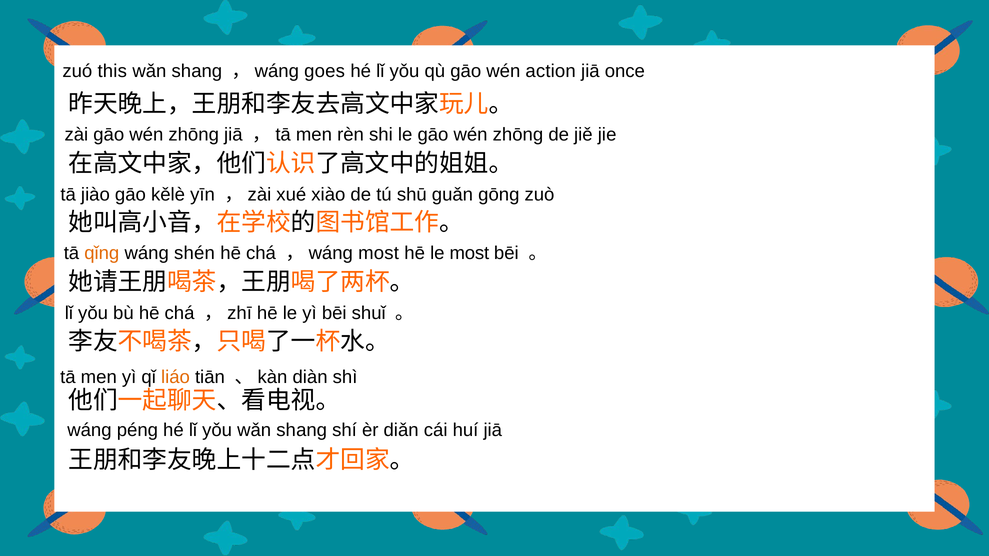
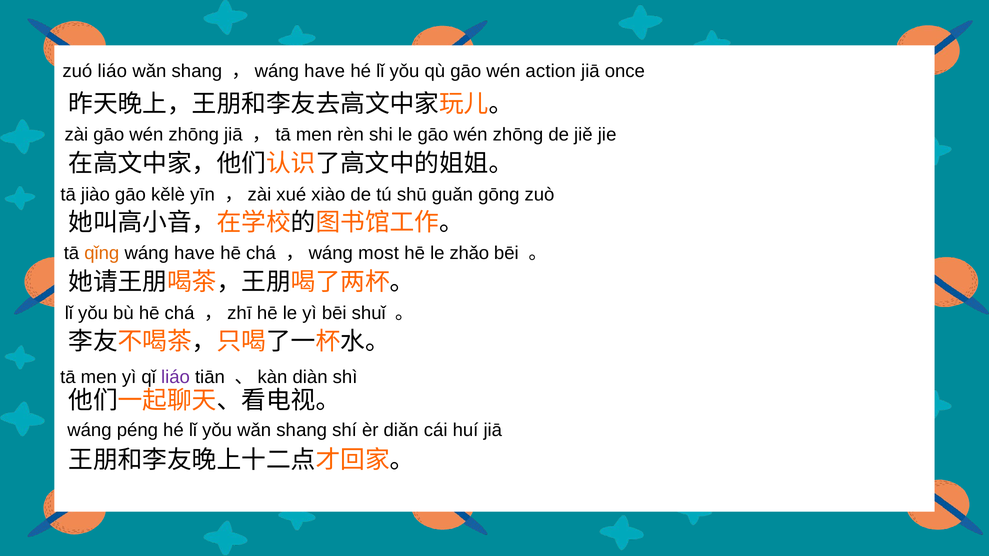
zuó this: this -> liáo
，wáng goes: goes -> have
wáng shén: shén -> have
le most: most -> zhǎo
liáo at (175, 377) colour: orange -> purple
